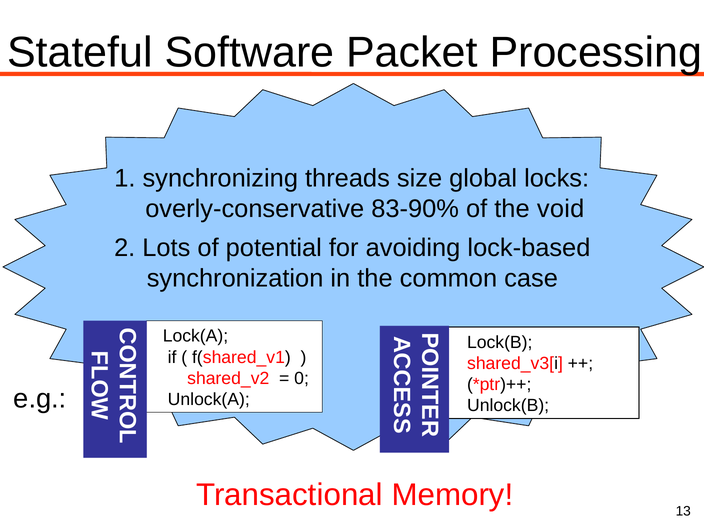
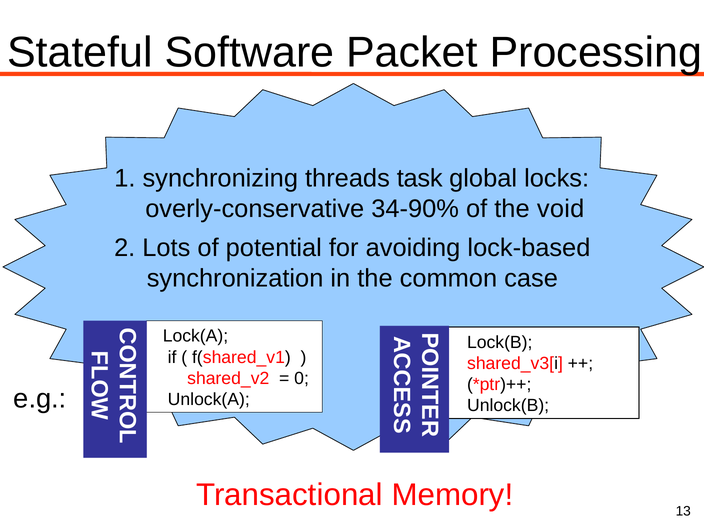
size: size -> task
83-90%: 83-90% -> 34-90%
